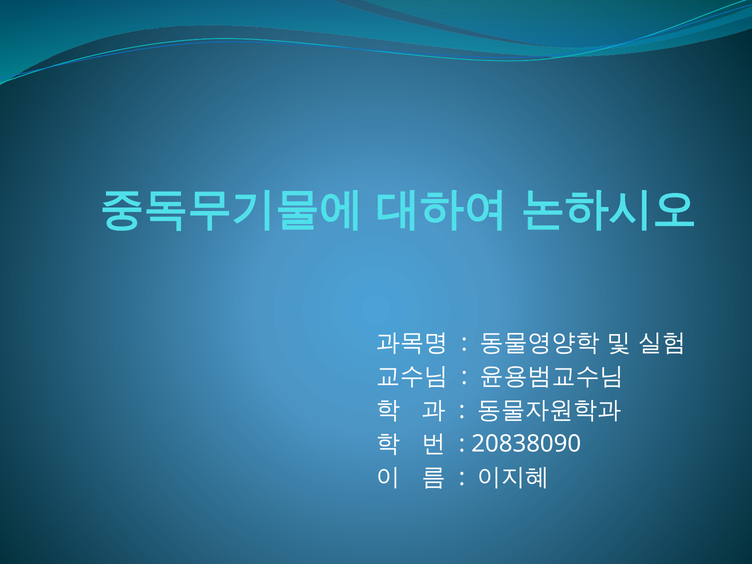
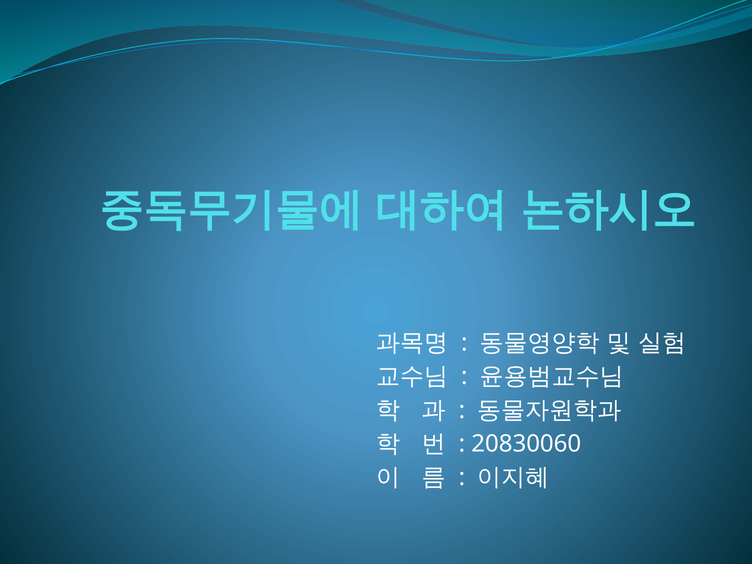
20838090: 20838090 -> 20830060
